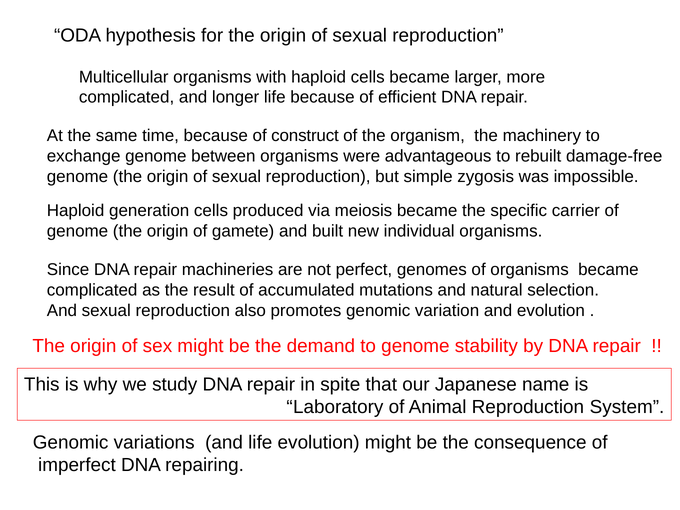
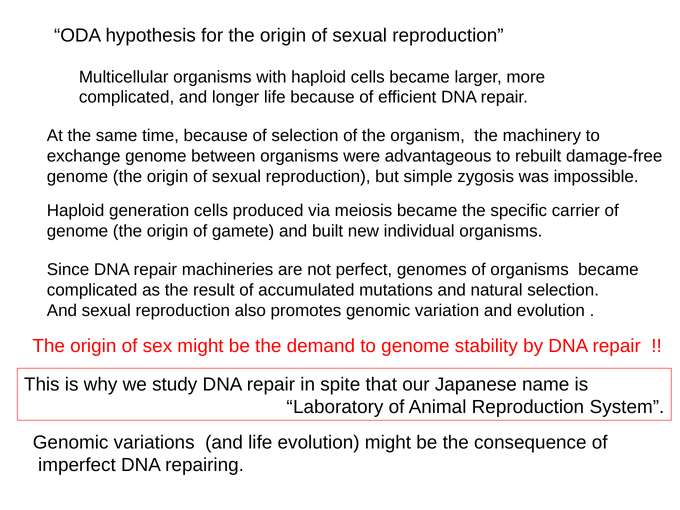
of construct: construct -> selection
